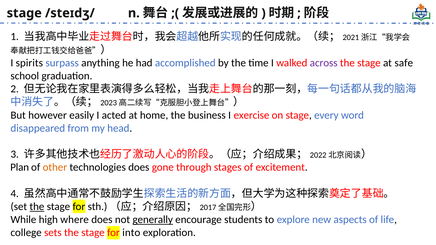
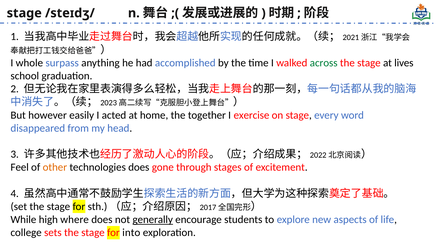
spirits: spirits -> whole
across colour: purple -> green
safe: safe -> lives
business: business -> together
Plan: Plan -> Feel
the at (37, 207) underline: present -> none
